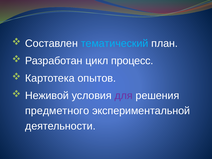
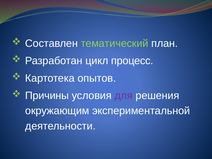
тематический colour: light blue -> light green
Неживой: Неживой -> Причины
предметного: предметного -> окружающим
